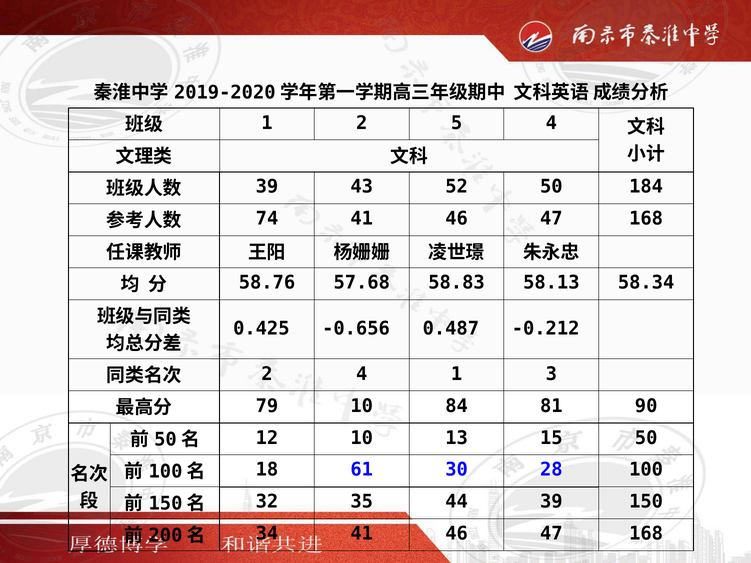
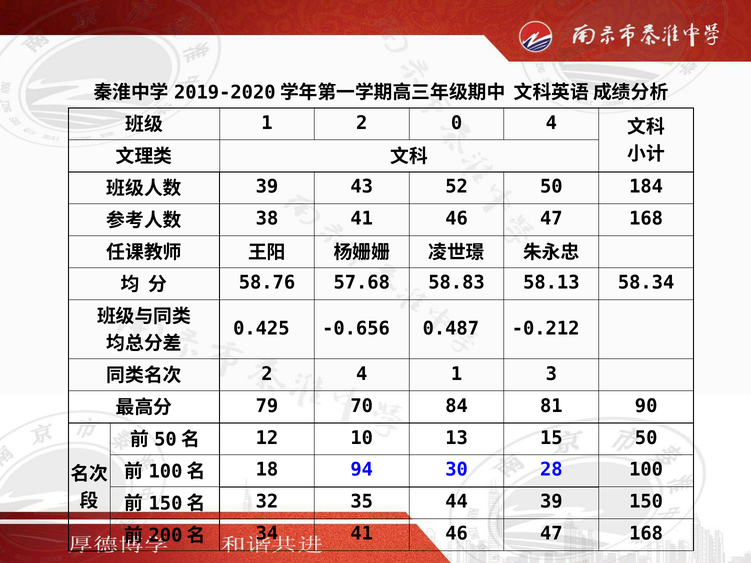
5: 5 -> 0
74: 74 -> 38
79 10: 10 -> 70
61: 61 -> 94
